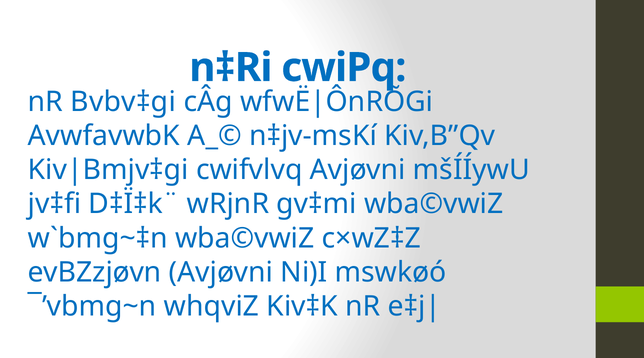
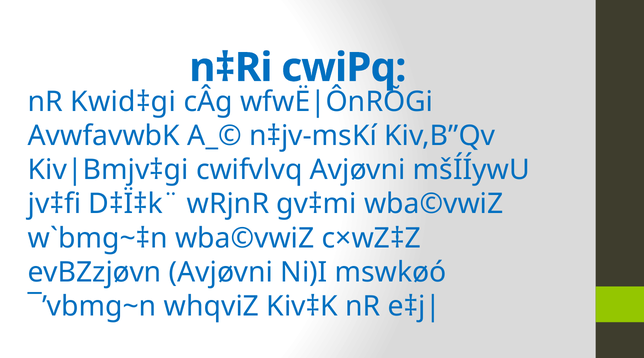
Bvbv‡gi: Bvbv‡gi -> Kwid‡gi
